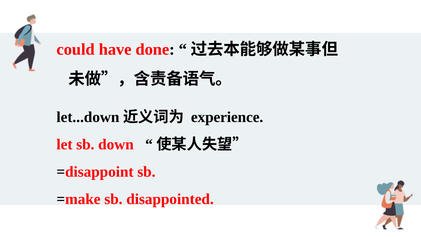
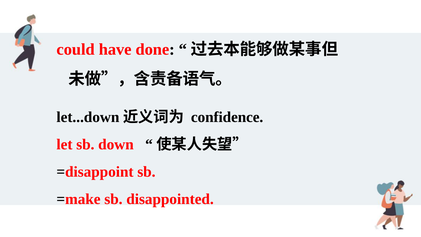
experience: experience -> confidence
